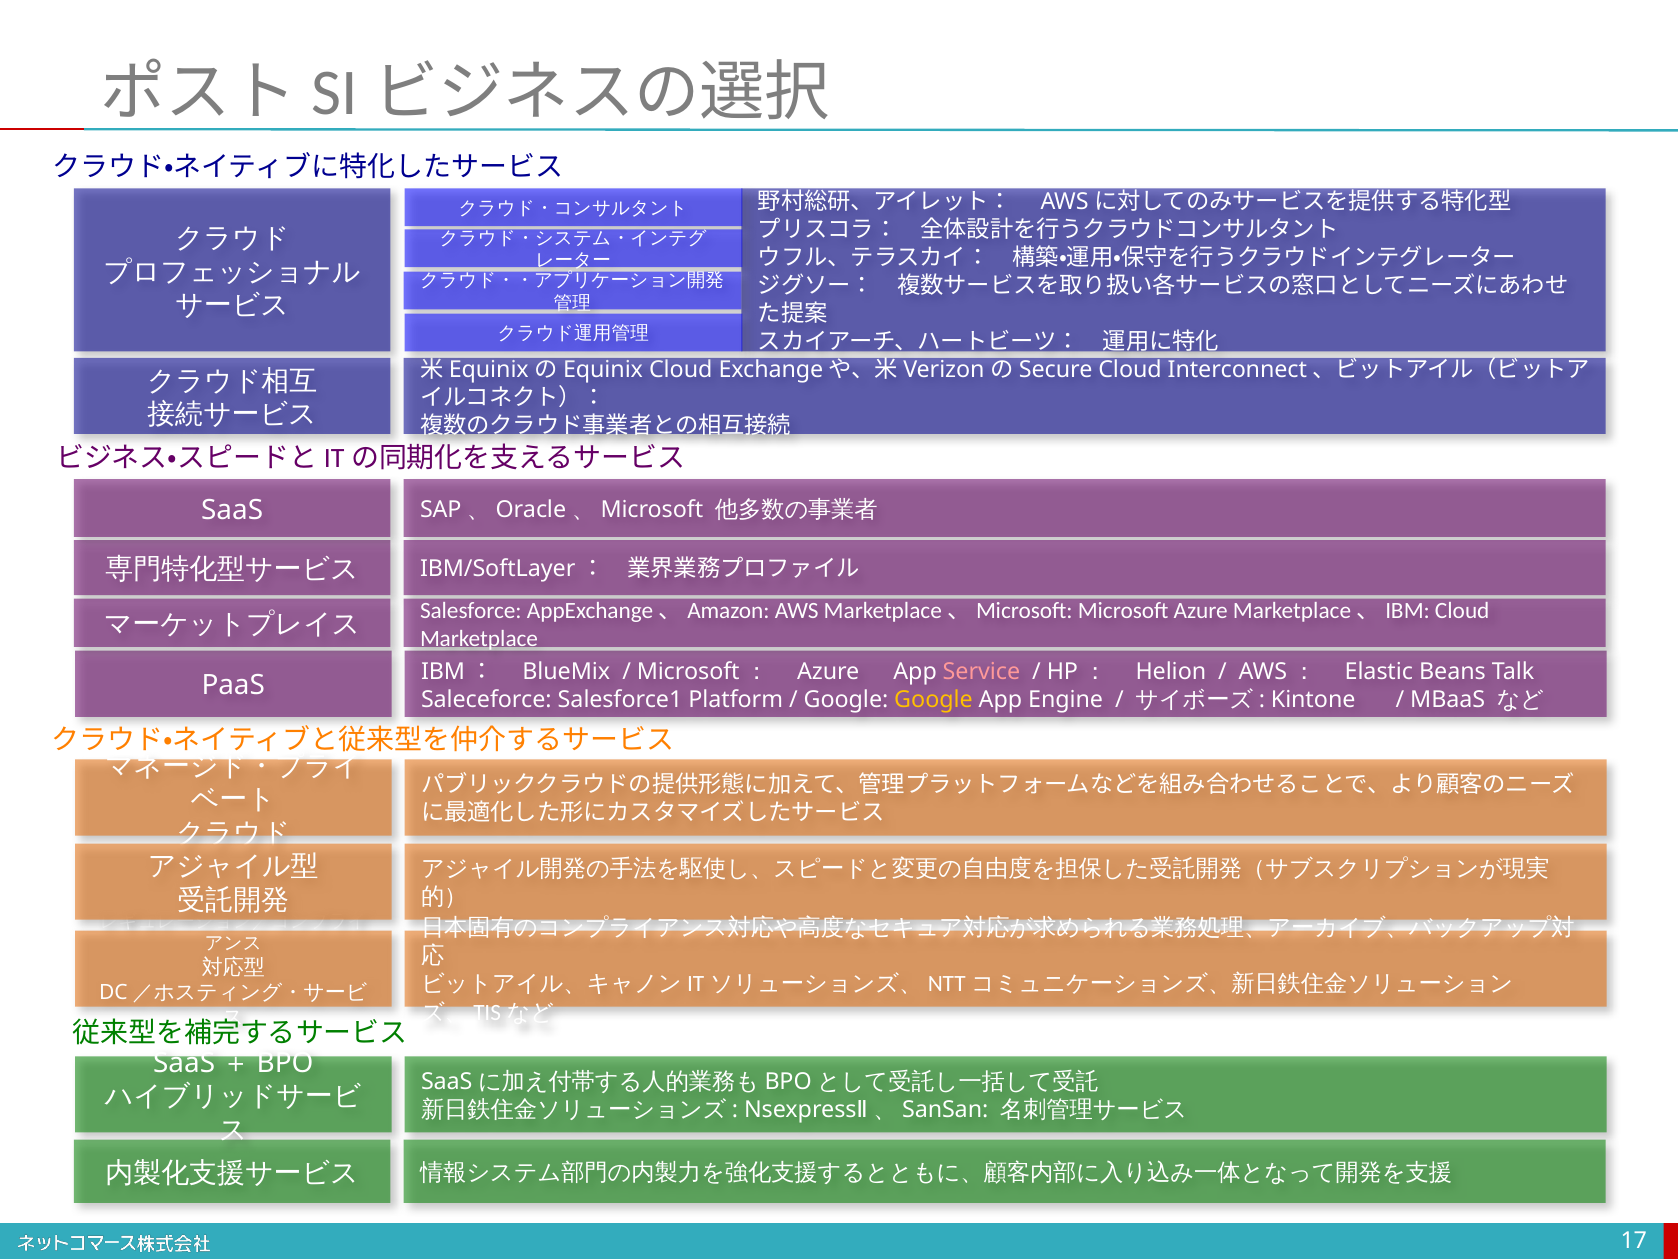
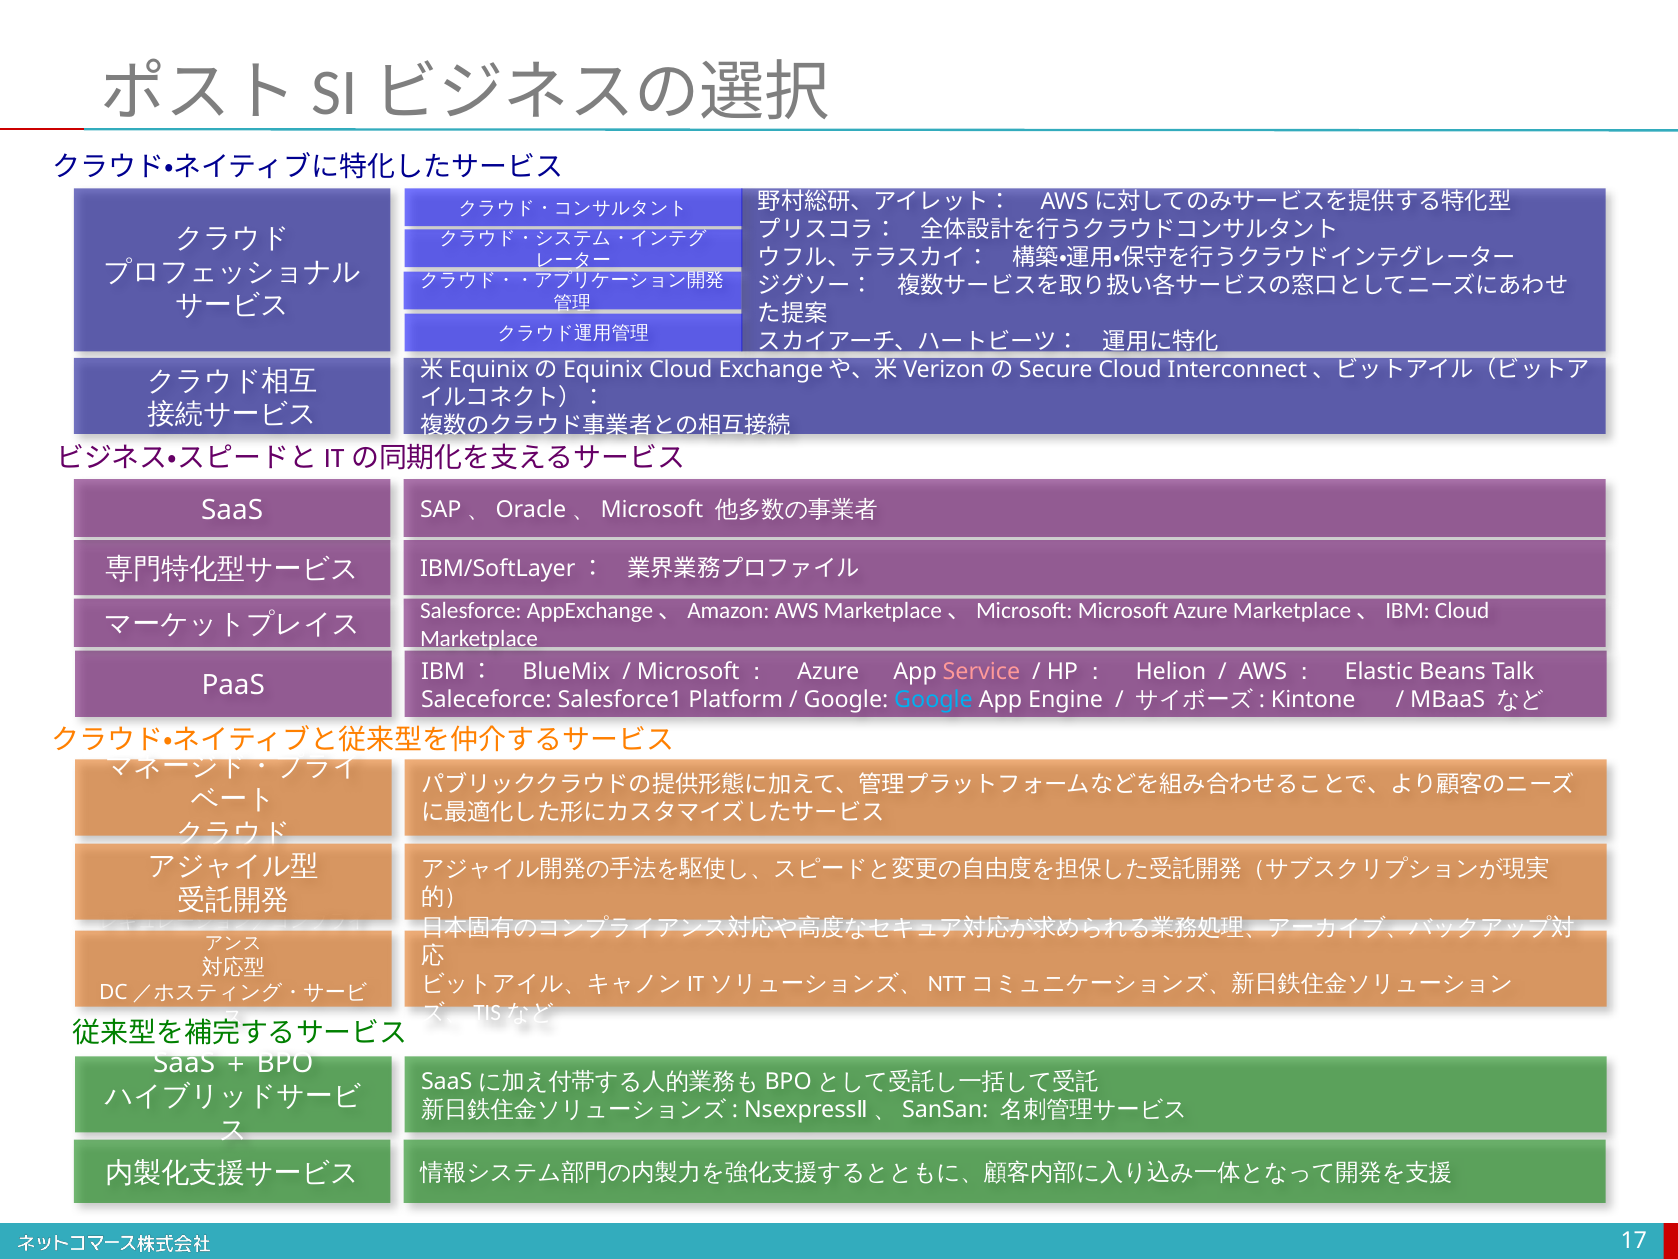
Google at (934, 699) colour: yellow -> light blue
